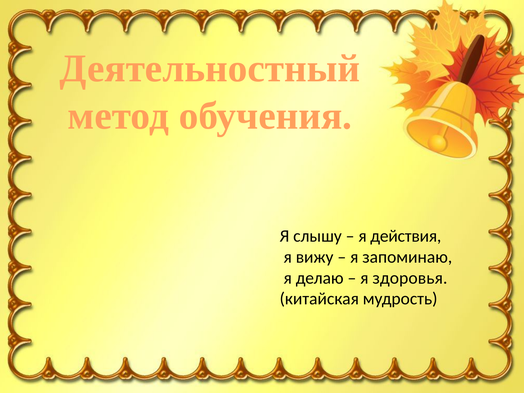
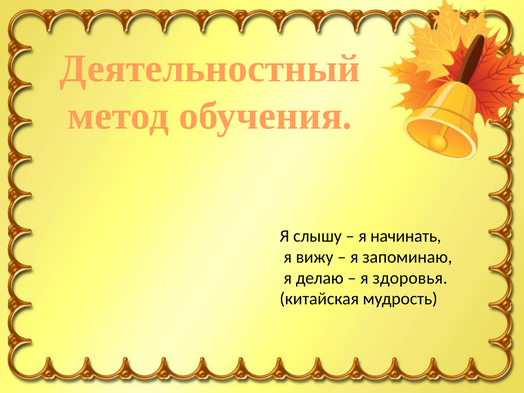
действия: действия -> начинать
